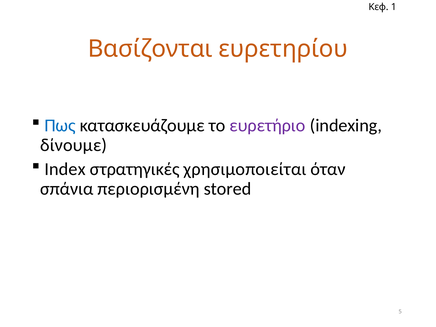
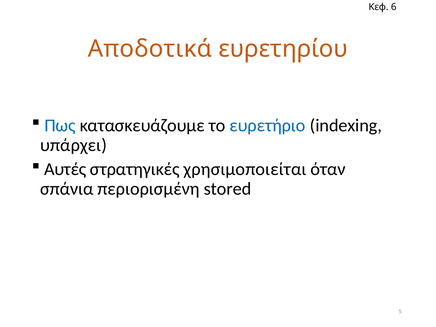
1: 1 -> 6
Βασίζονται: Βασίζονται -> Αποδοτικά
ευρετήριο colour: purple -> blue
δίνουμε: δίνουμε -> υπάρχει
Index: Index -> Αυτές
